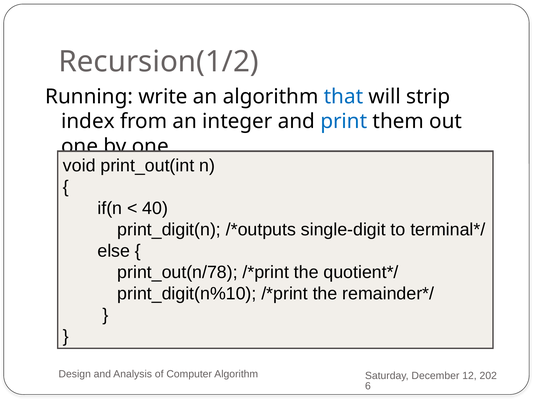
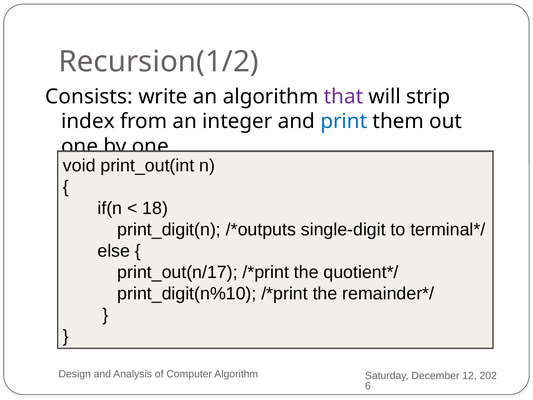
Running: Running -> Consists
that colour: blue -> purple
40: 40 -> 18
print_out(n/78: print_out(n/78 -> print_out(n/17
